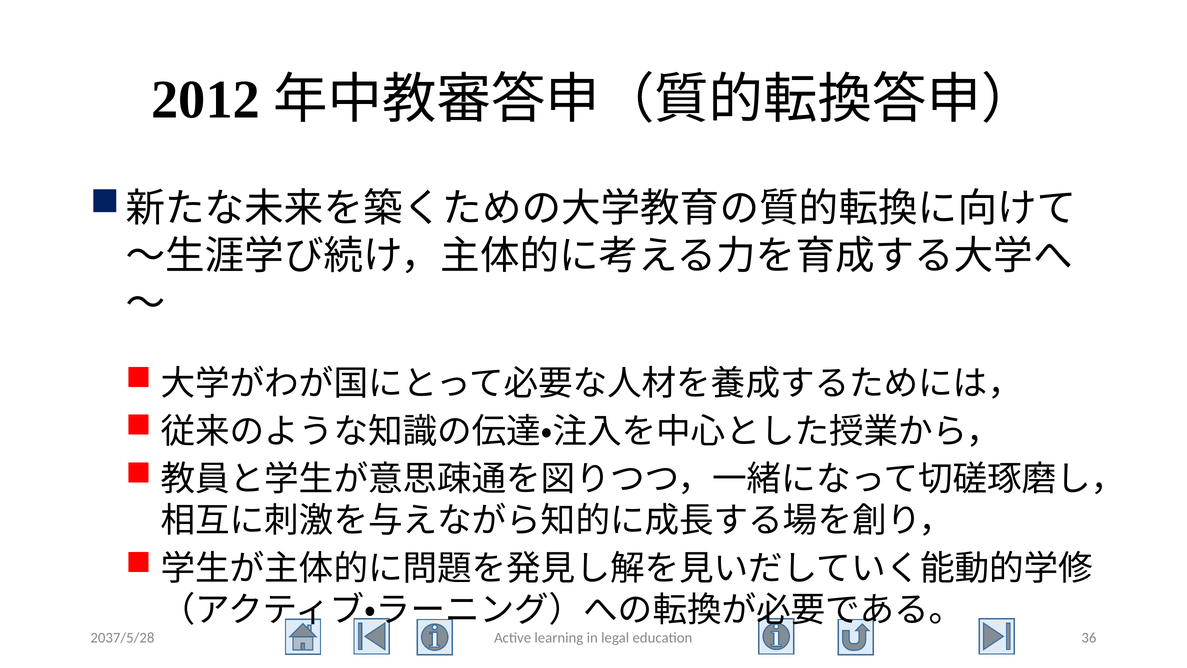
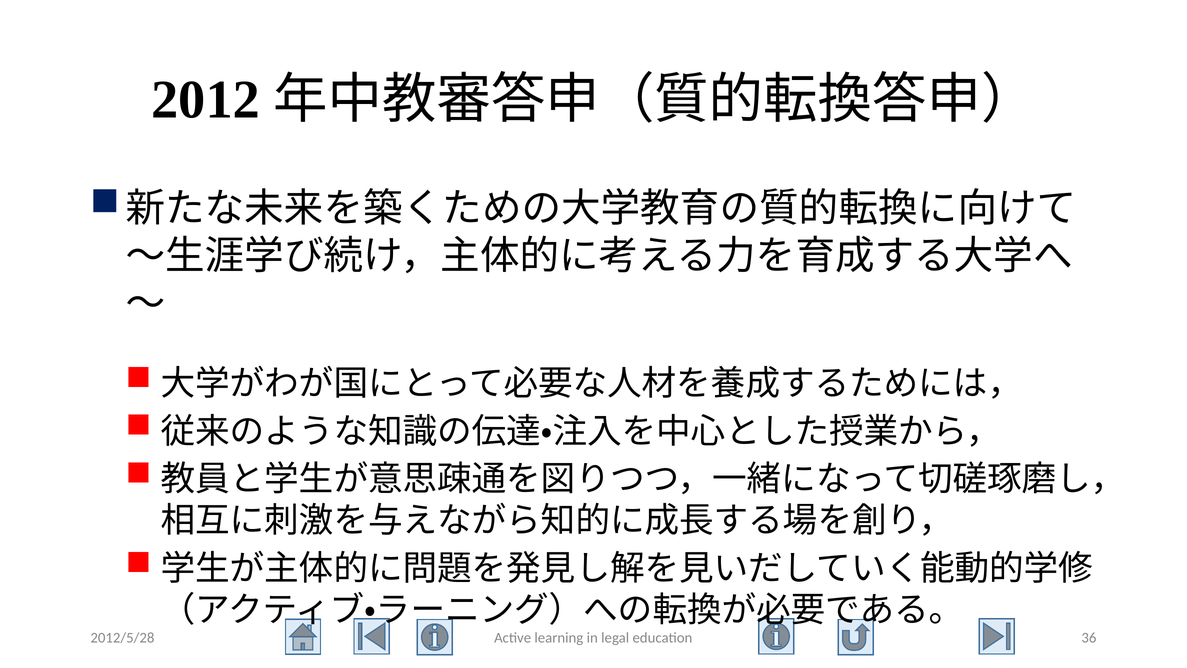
2037/5/28: 2037/5/28 -> 2012/5/28
